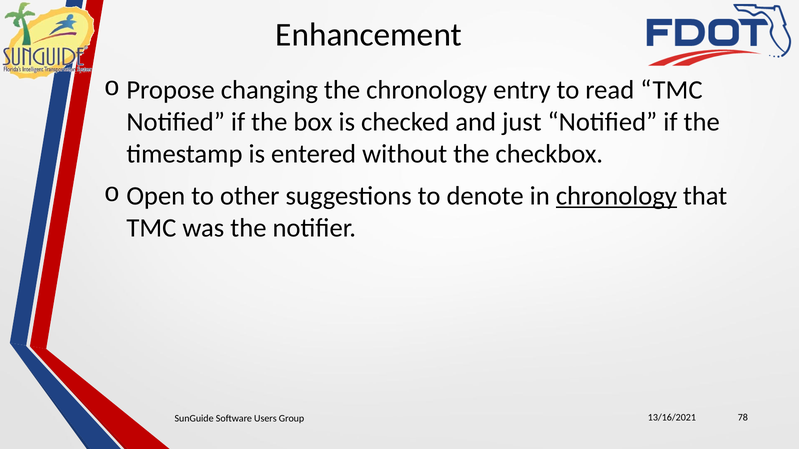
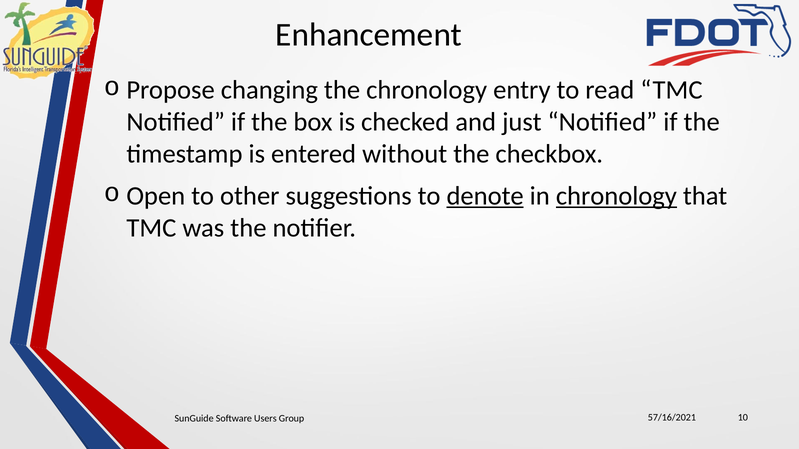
denote underline: none -> present
13/16/2021: 13/16/2021 -> 57/16/2021
78: 78 -> 10
